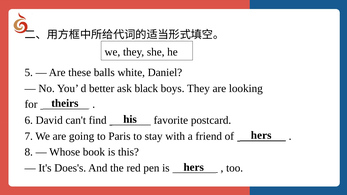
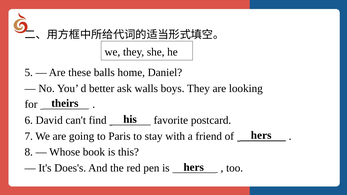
white: white -> home
black: black -> walls
